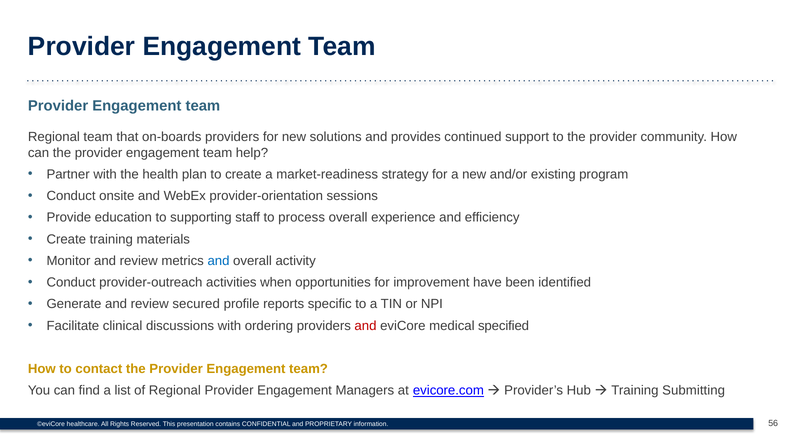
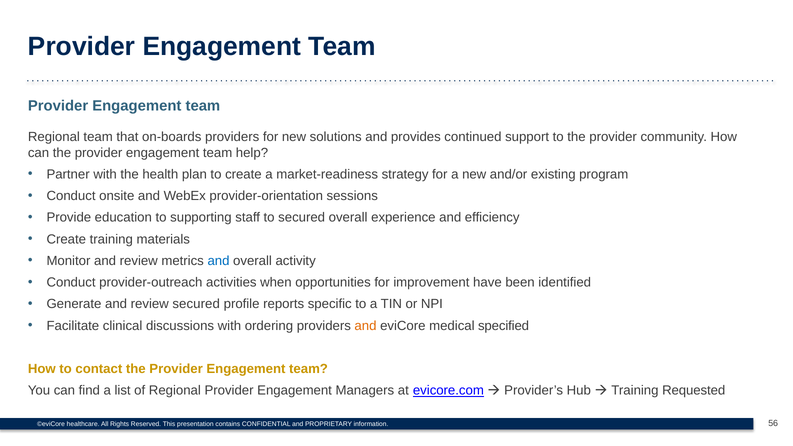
to process: process -> secured
and at (366, 326) colour: red -> orange
Submitting: Submitting -> Requested
